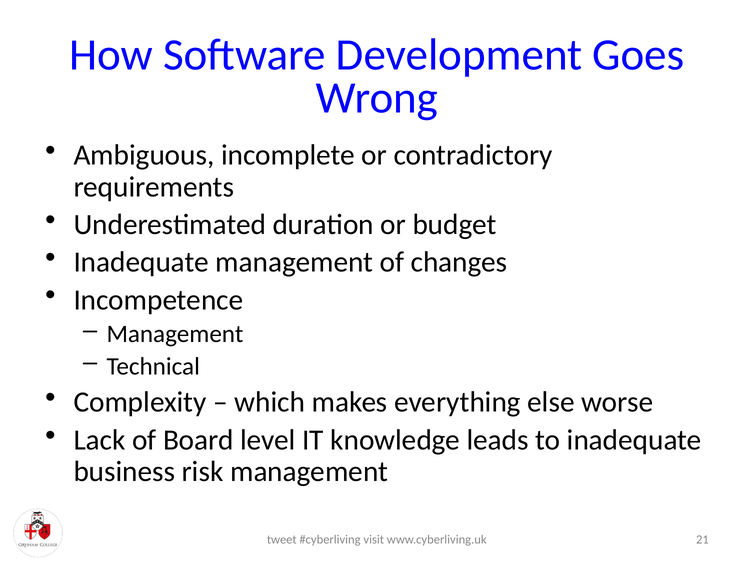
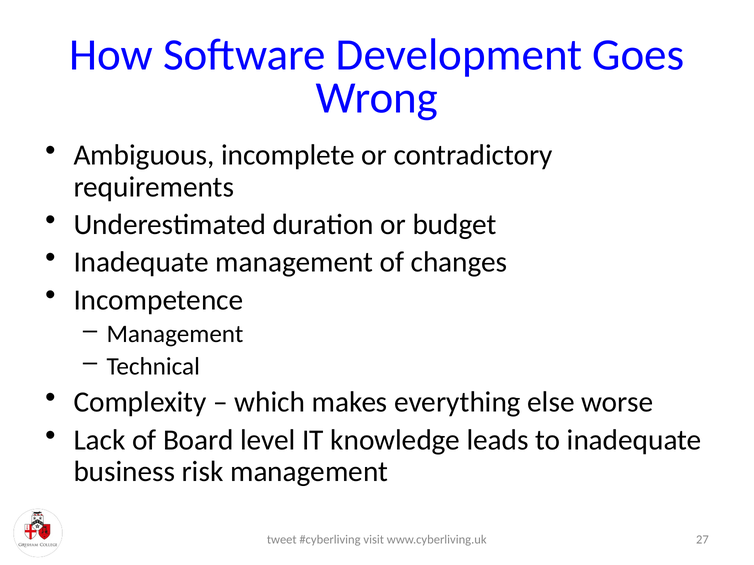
21: 21 -> 27
